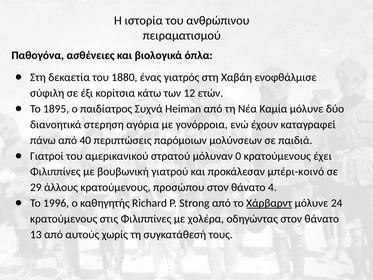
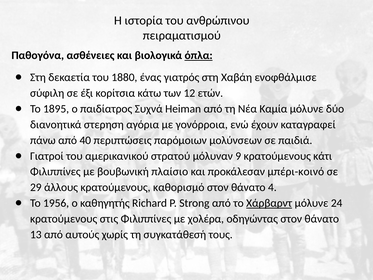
όπλα underline: none -> present
0: 0 -> 9
έχει: έχει -> κάτι
γιατρού: γιατρού -> πλαίσιο
προσώπου: προσώπου -> καθορισμό
1996: 1996 -> 1956
